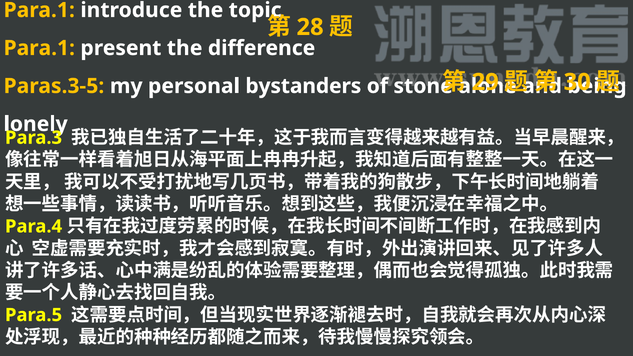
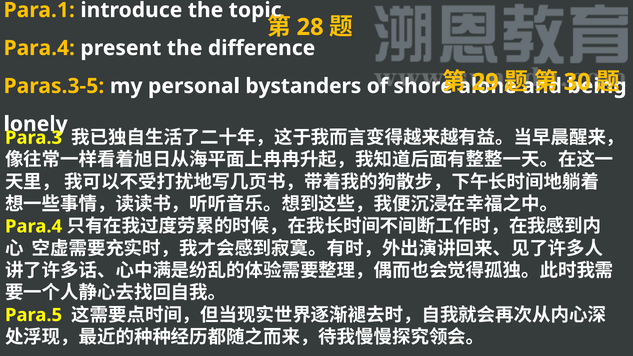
Para.1 at (39, 48): Para.1 -> Para.4
stone: stone -> shore
